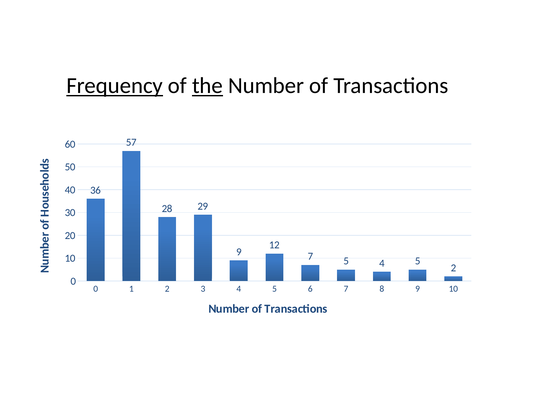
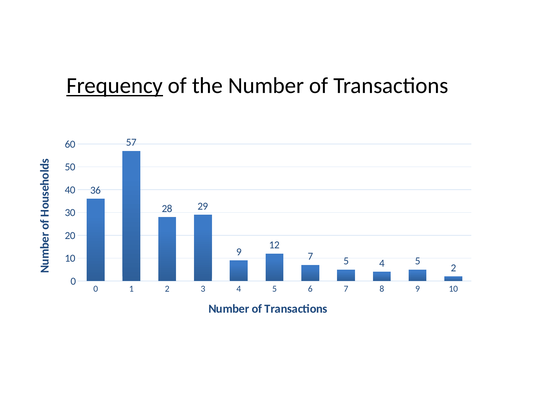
the underline: present -> none
